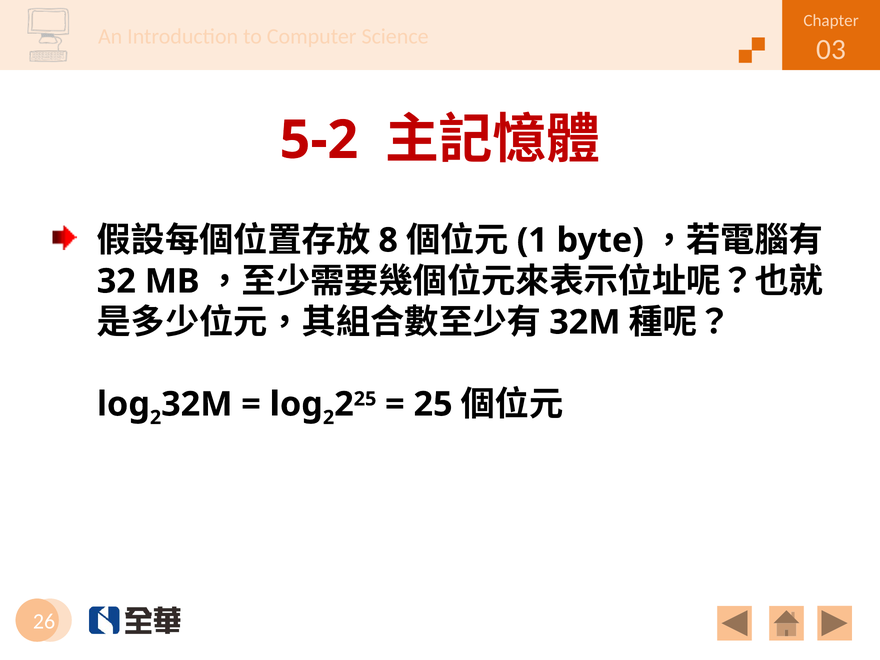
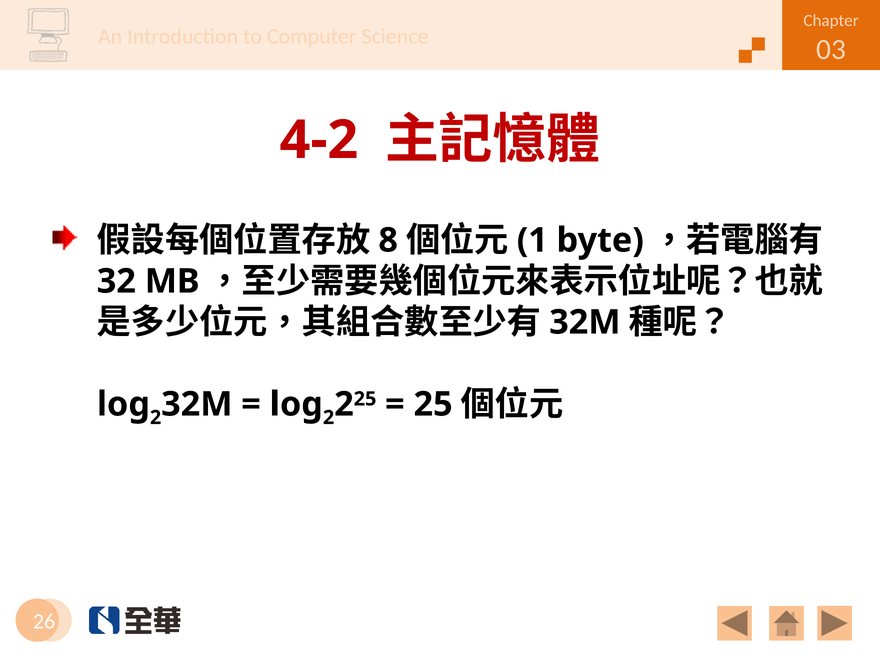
5-2: 5-2 -> 4-2
